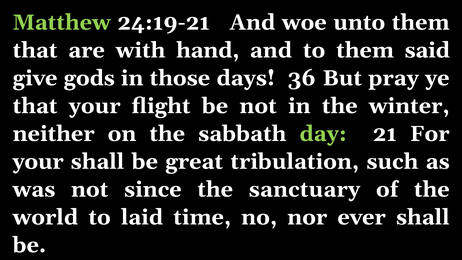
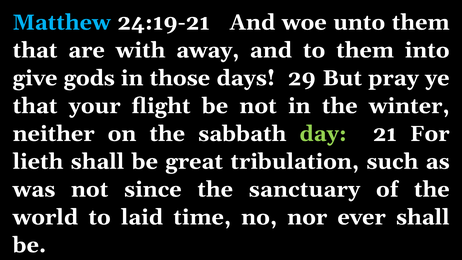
Matthew colour: light green -> light blue
hand: hand -> away
said: said -> into
36: 36 -> 29
your at (38, 162): your -> lieth
